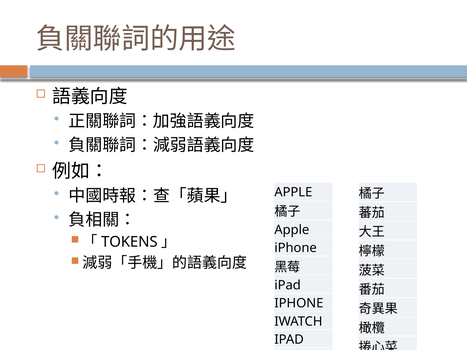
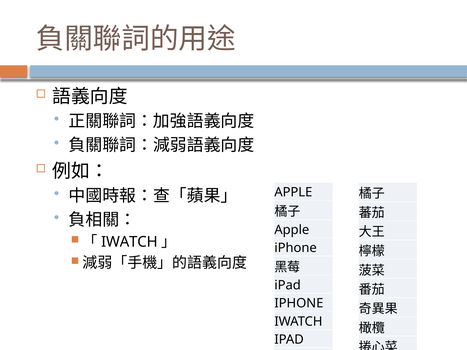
TOKENS at (129, 242): TOKENS -> IWATCH
